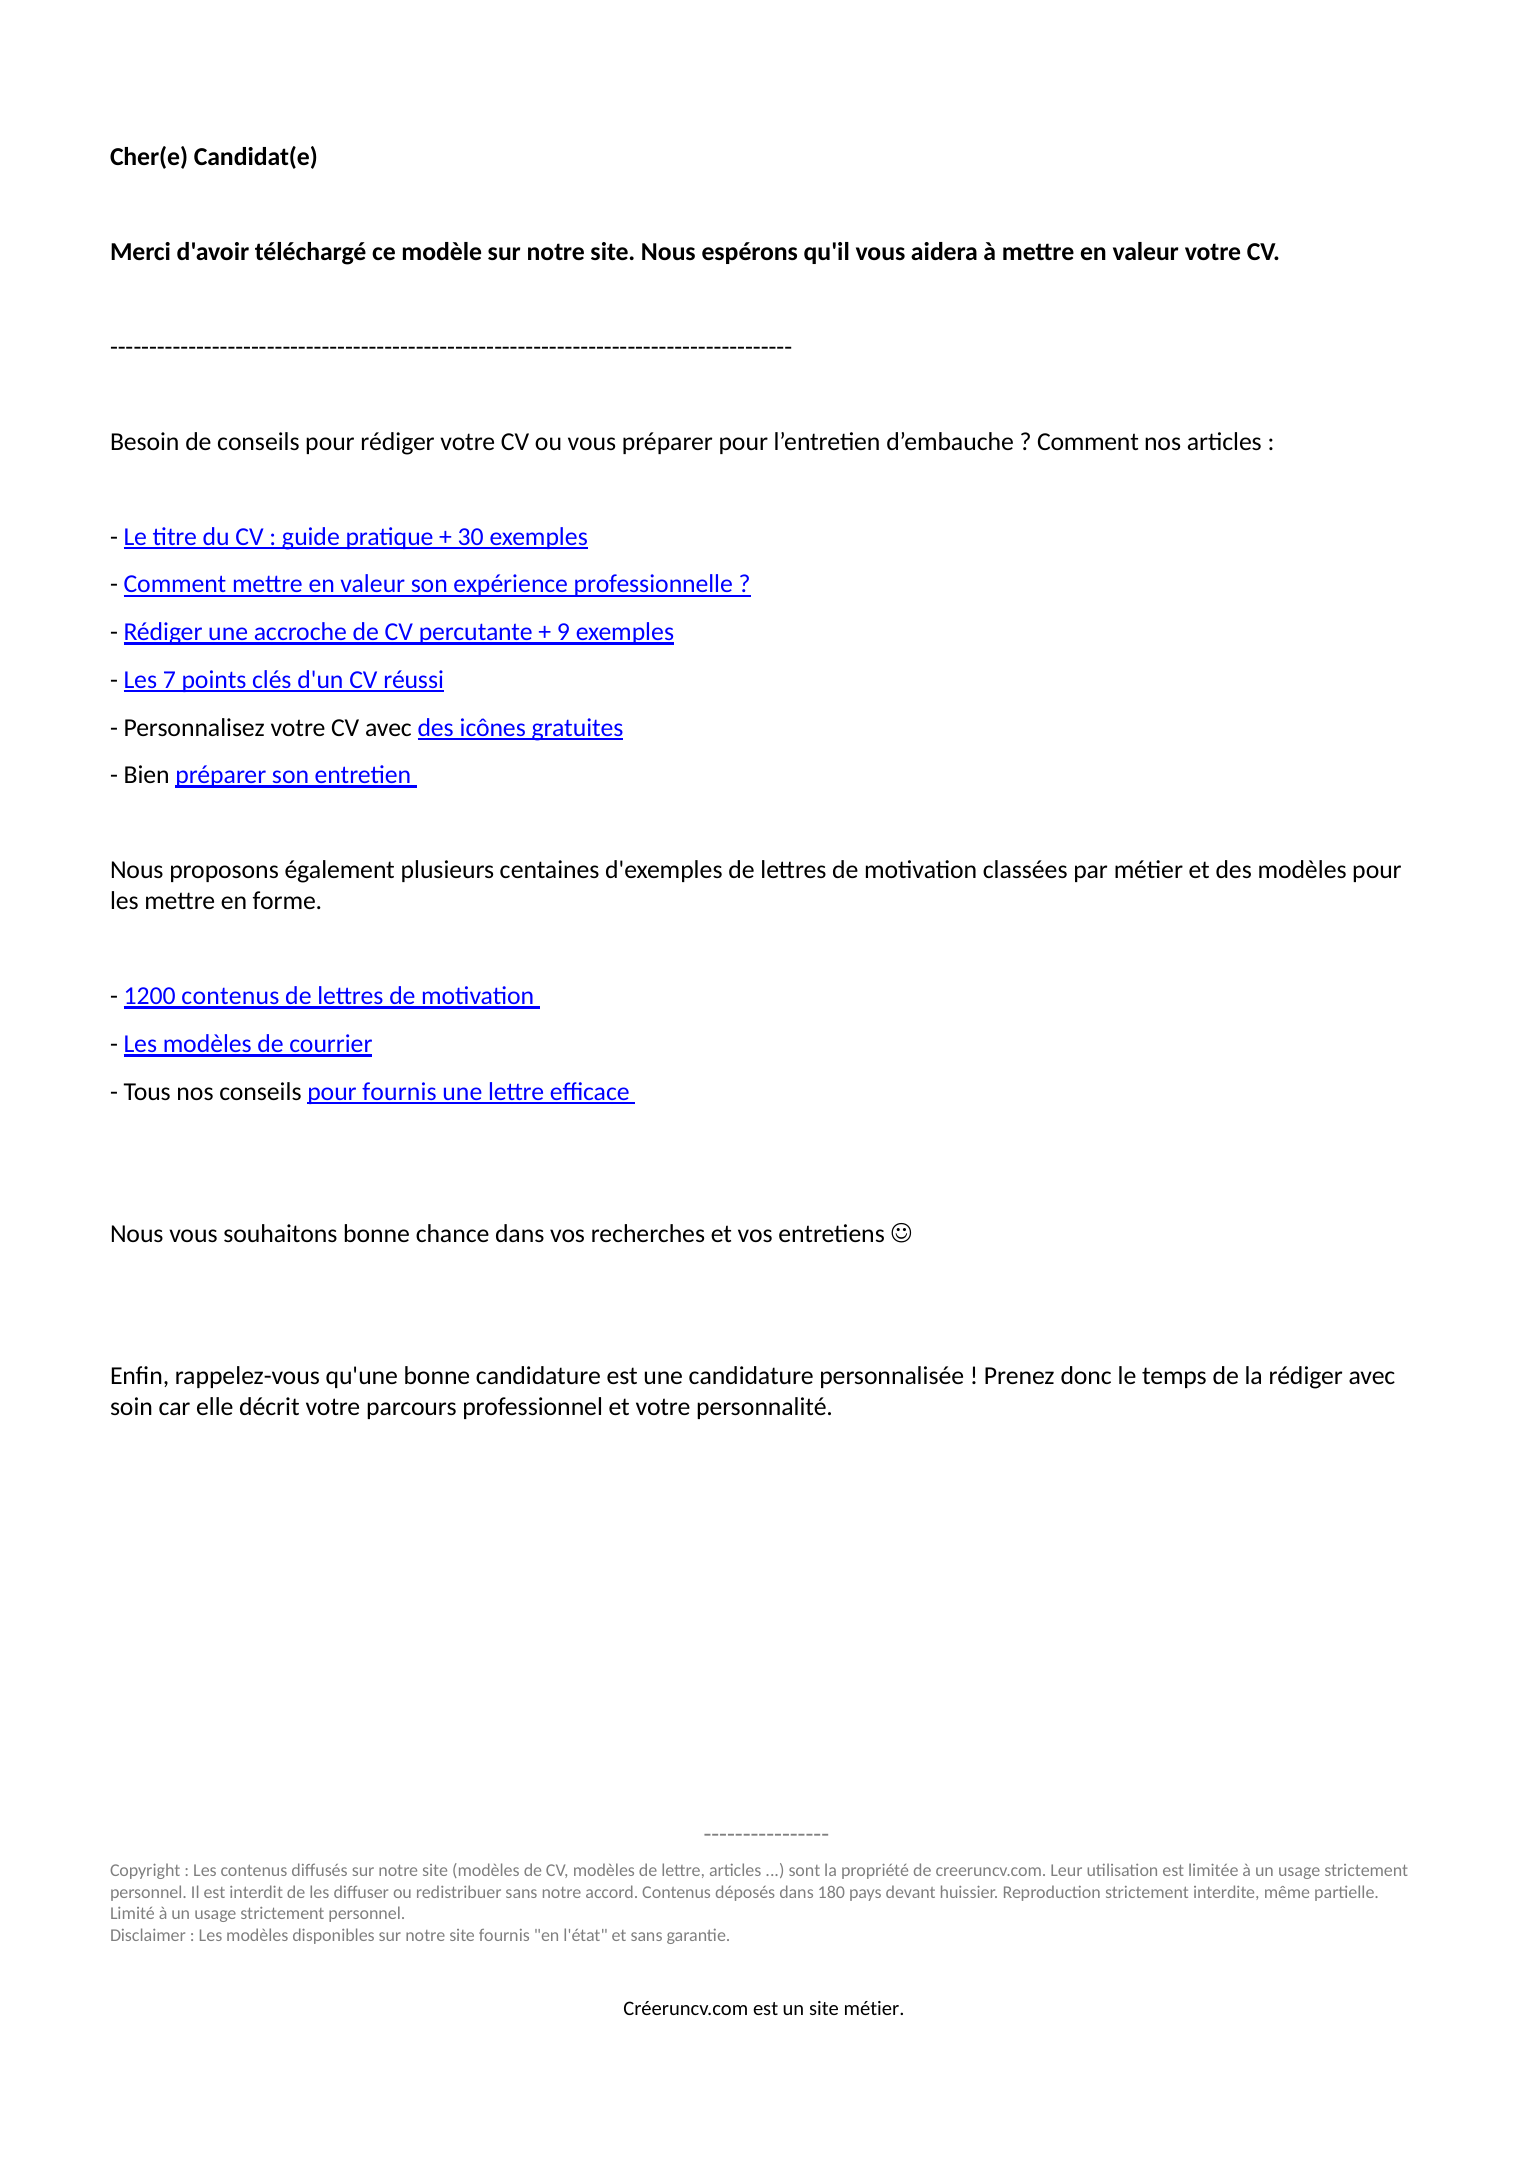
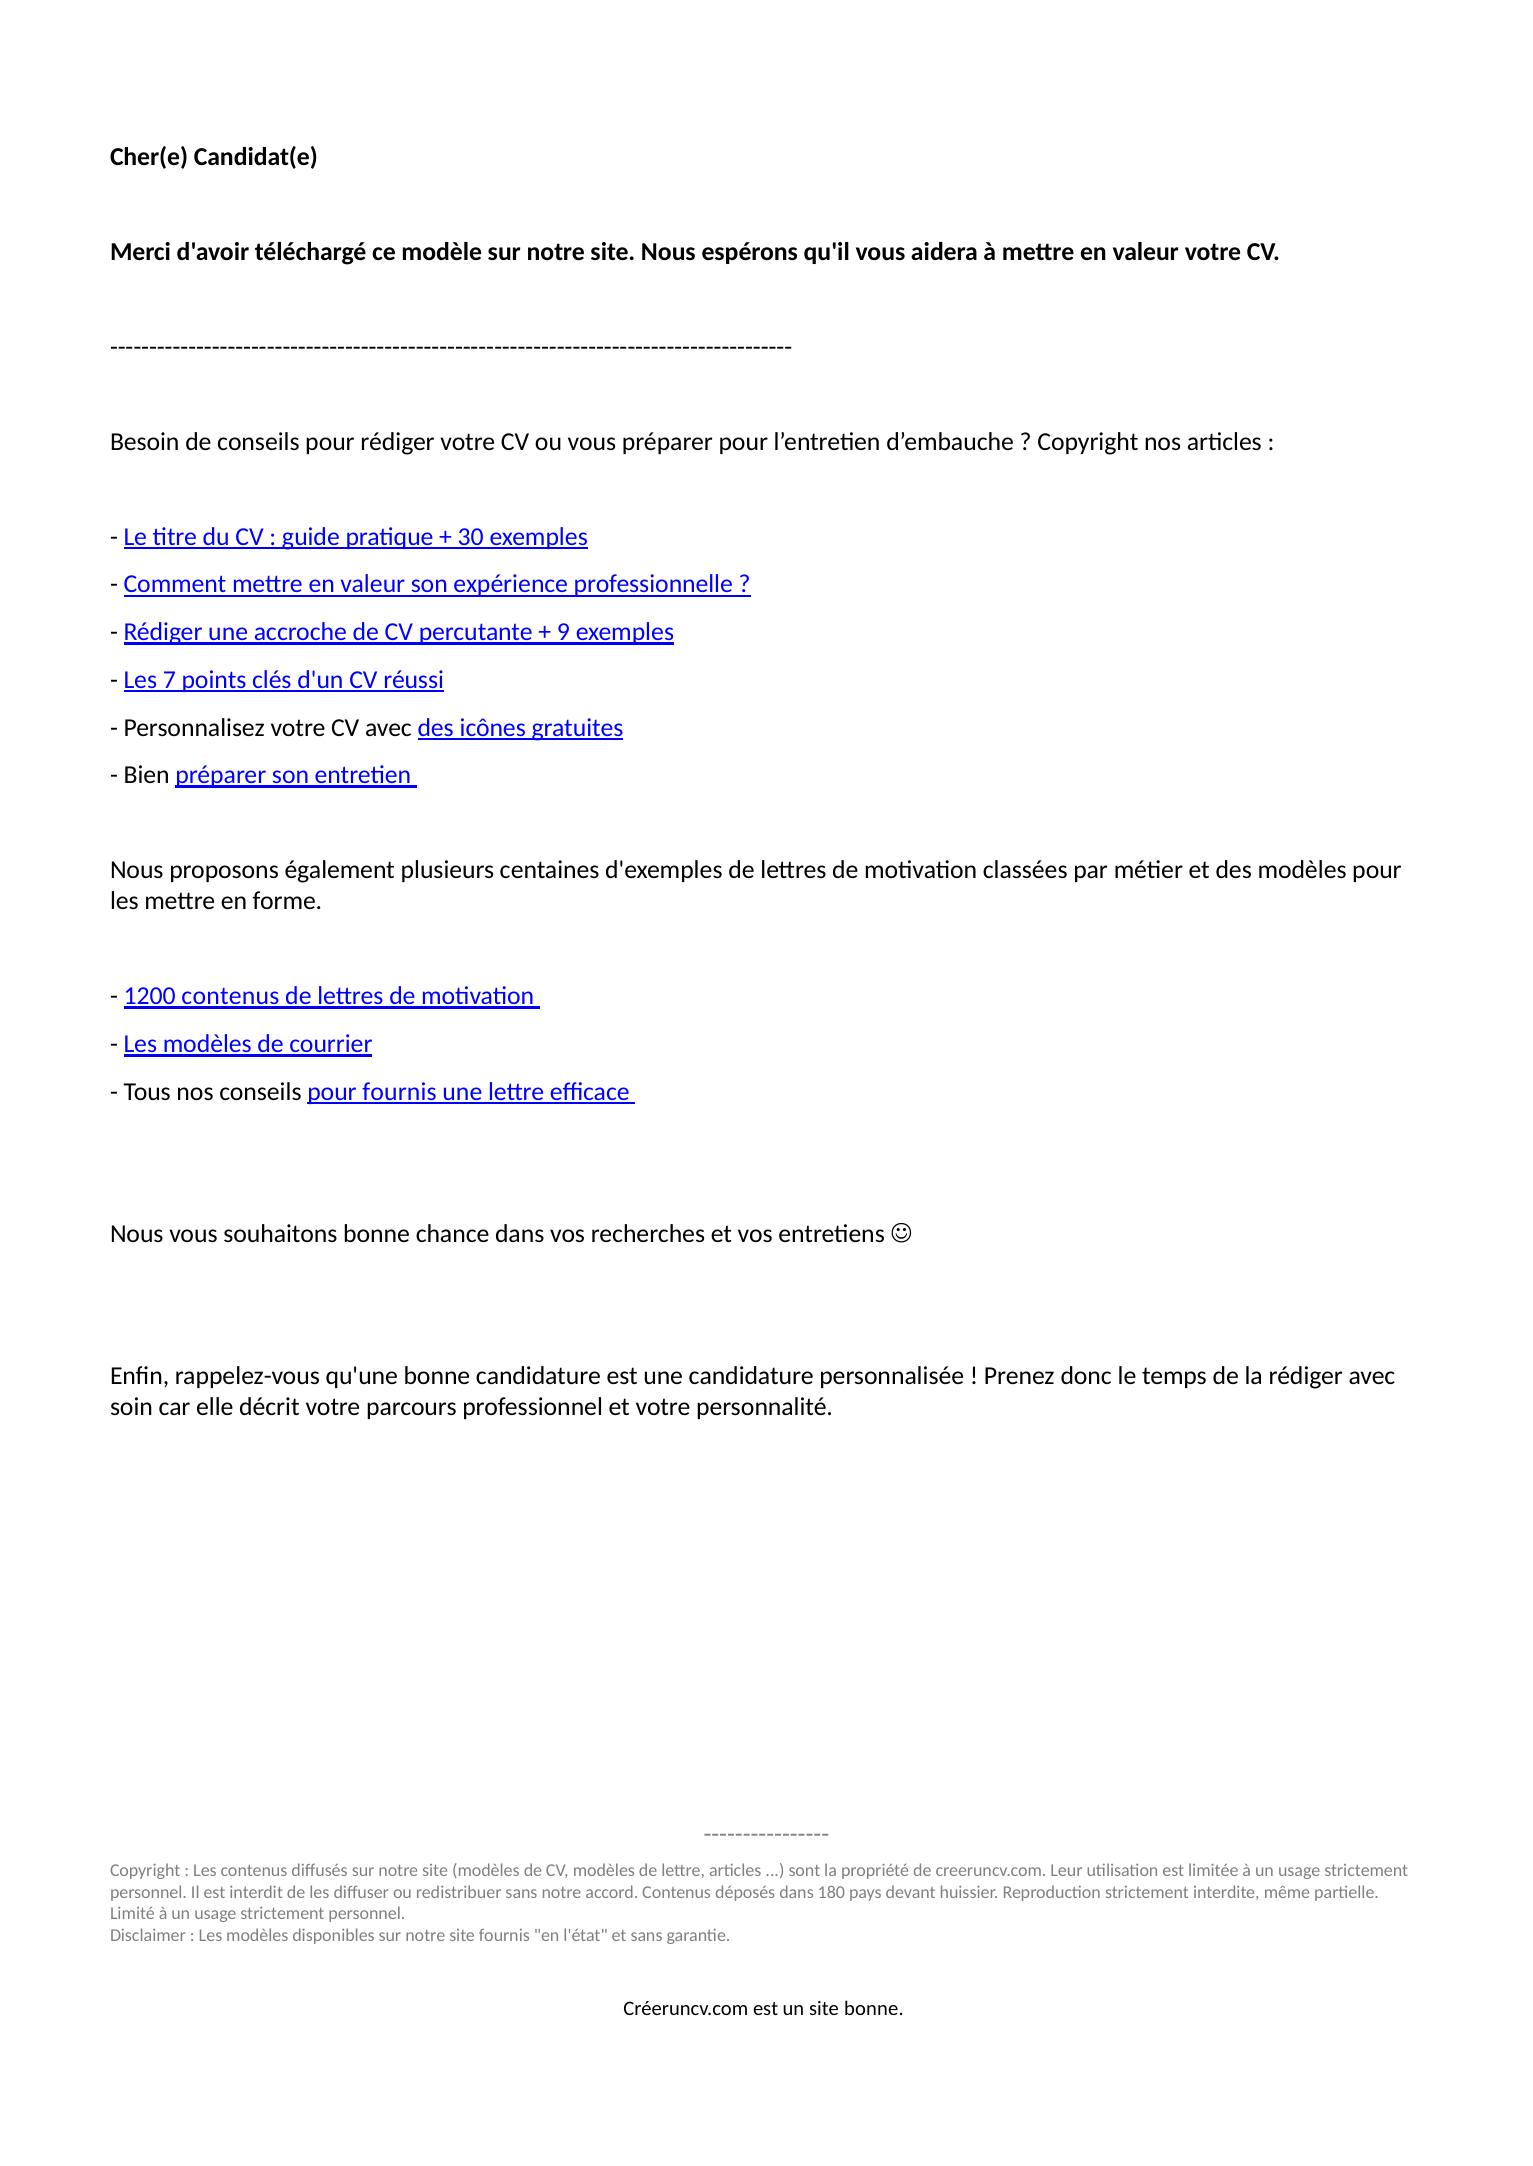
Comment at (1088, 442): Comment -> Copyright
site métier: métier -> bonne
